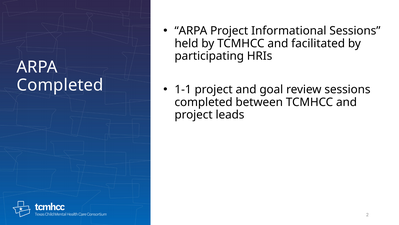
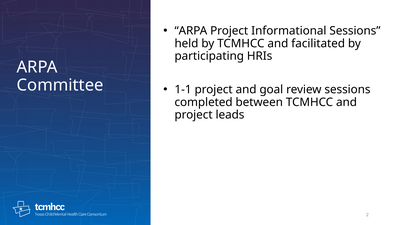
Completed at (60, 85): Completed -> Committee
